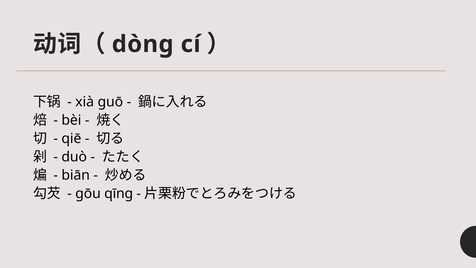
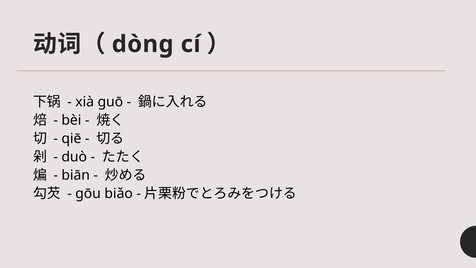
qīng: qīng -> biǎo
